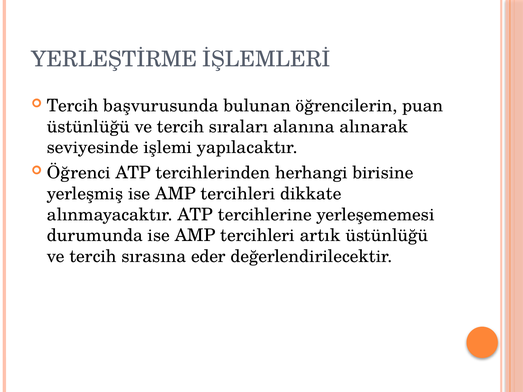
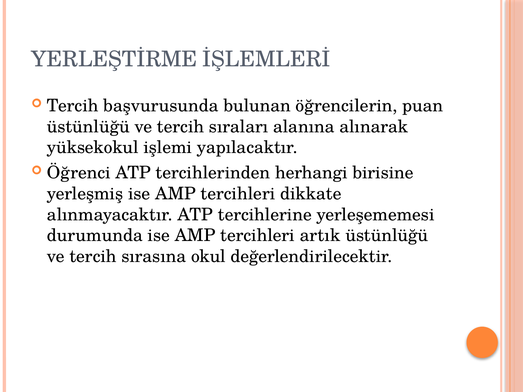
seviyesinde: seviyesinde -> yüksekokul
eder: eder -> okul
